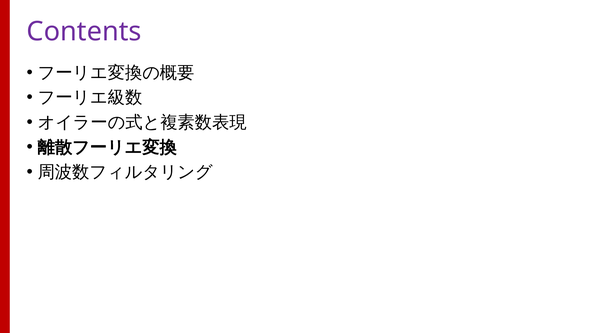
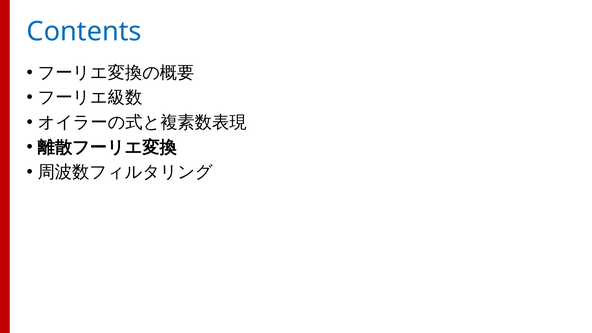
Contents colour: purple -> blue
